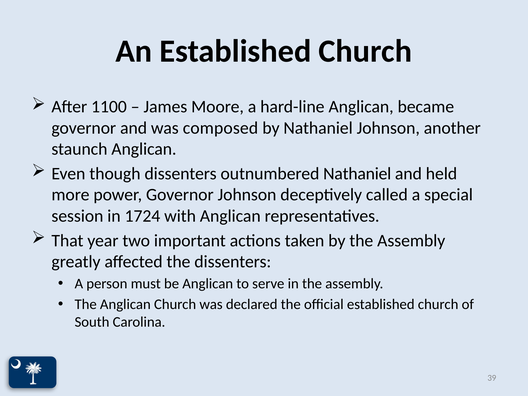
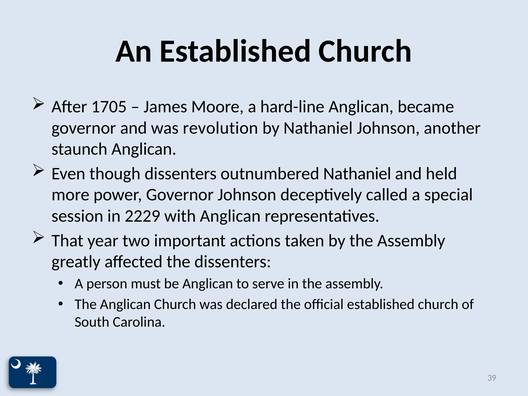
1100: 1100 -> 1705
composed: composed -> revolution
1724: 1724 -> 2229
